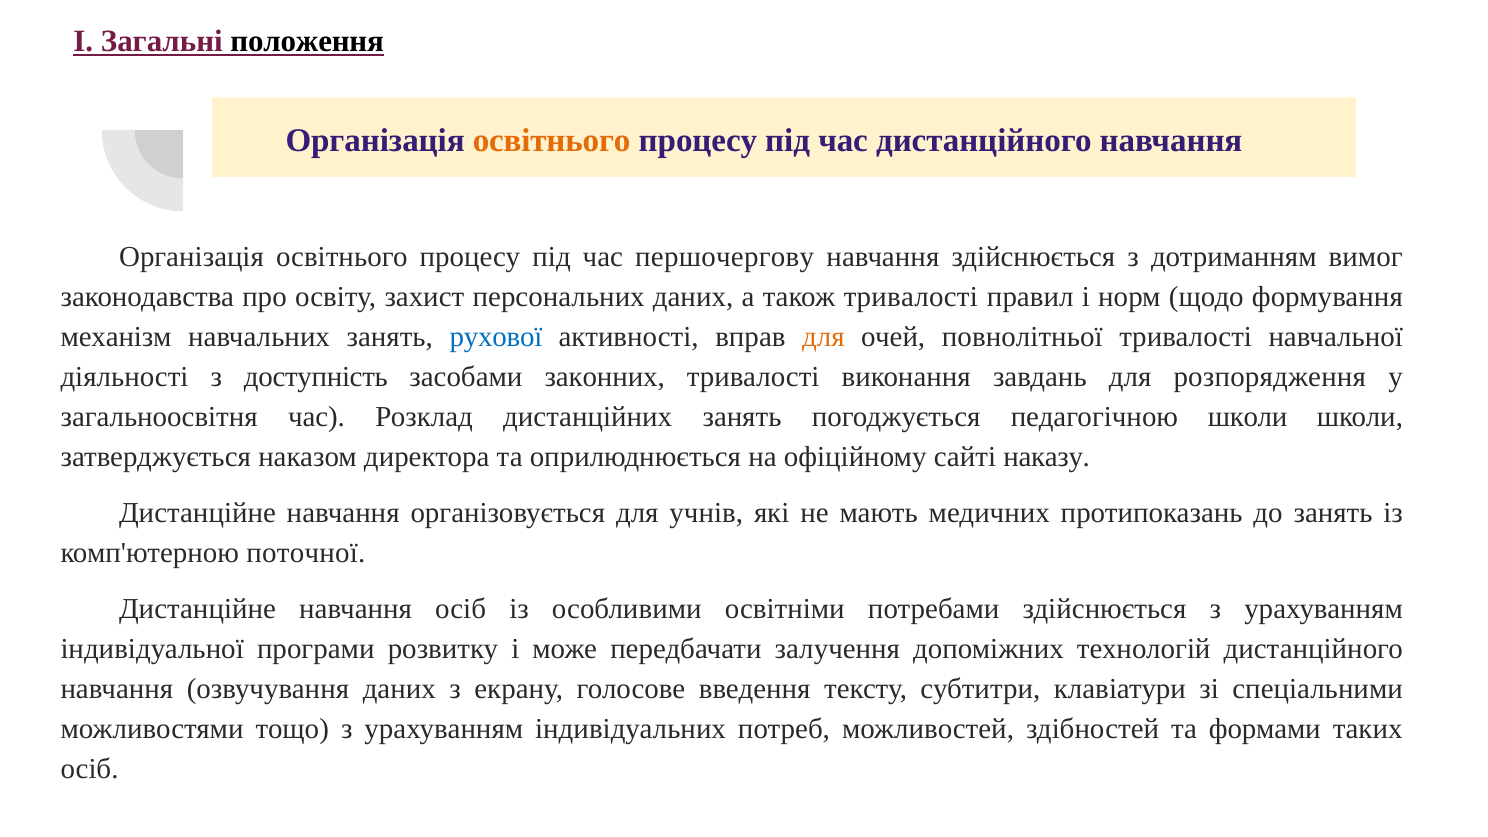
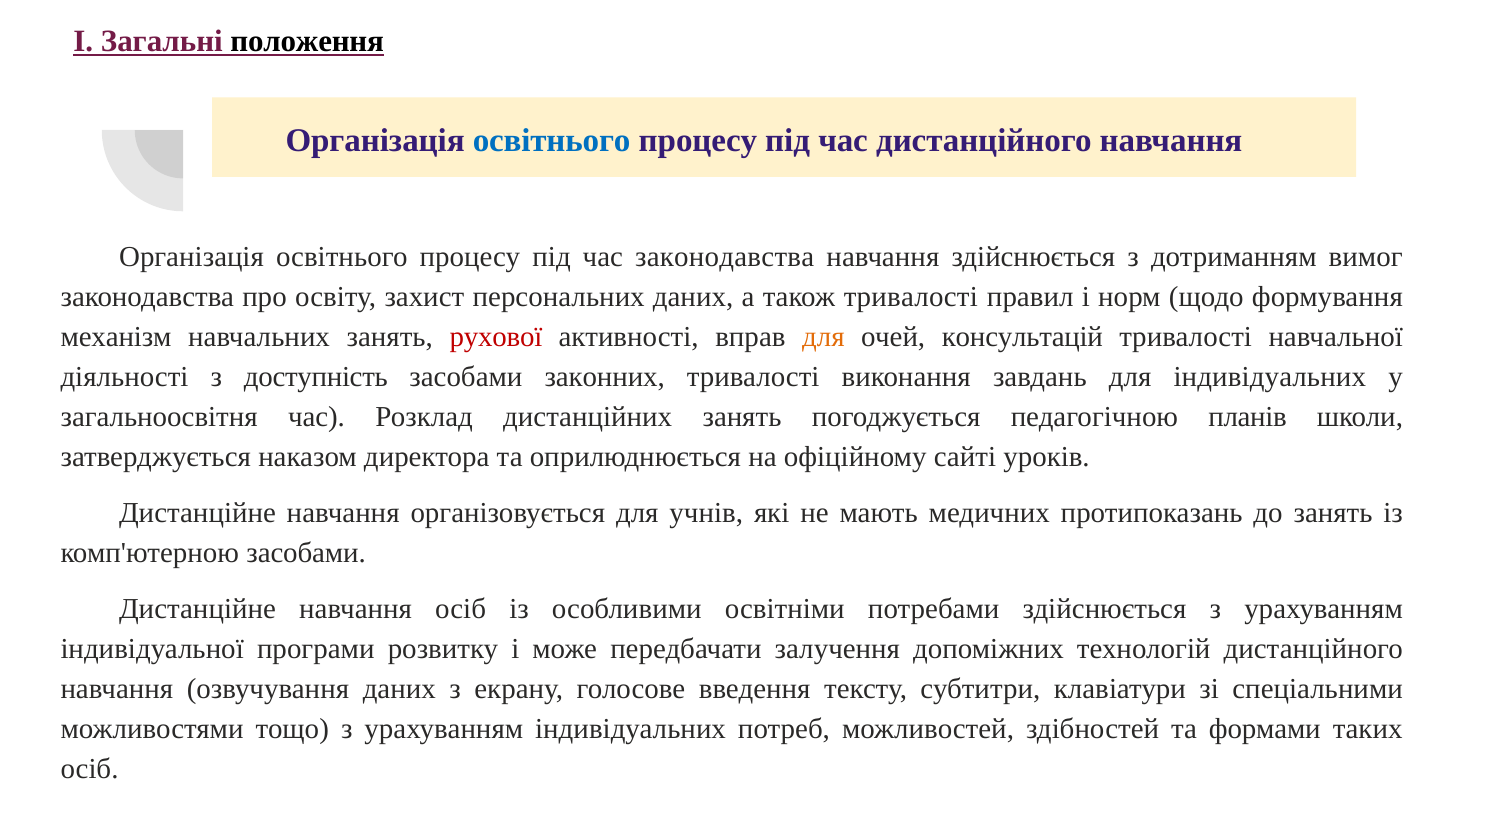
освітнього at (552, 140) colour: orange -> blue
час першочергову: першочергову -> законодавства
рухової colour: blue -> red
повнолітньої: повнолітньої -> консультацій
для розпорядження: розпорядження -> індивідуальних
педагогічною школи: школи -> планів
наказу: наказу -> уроків
комп'ютерною поточної: поточної -> засобами
